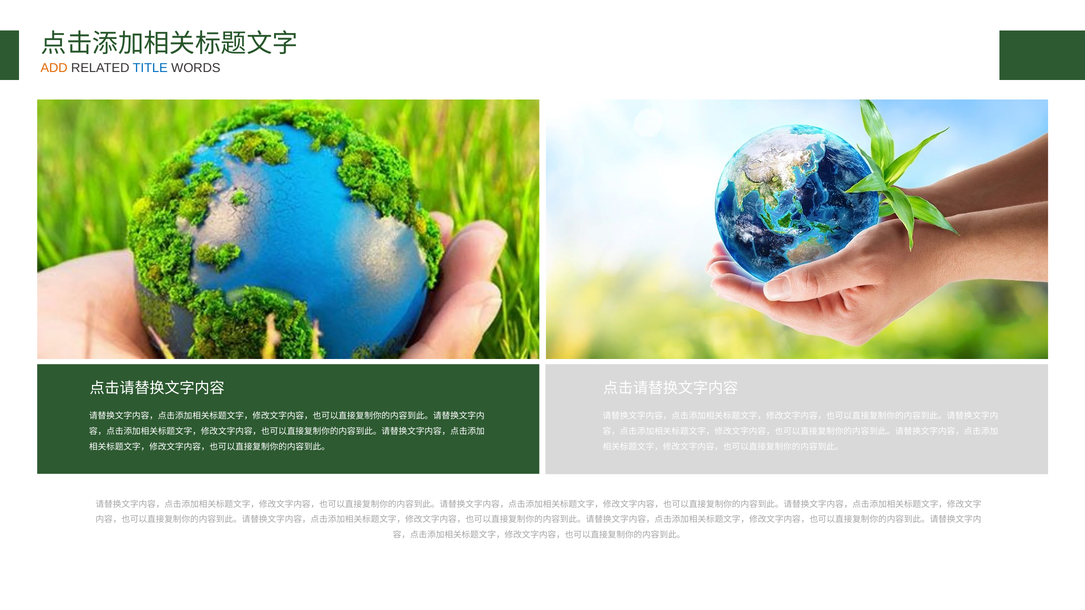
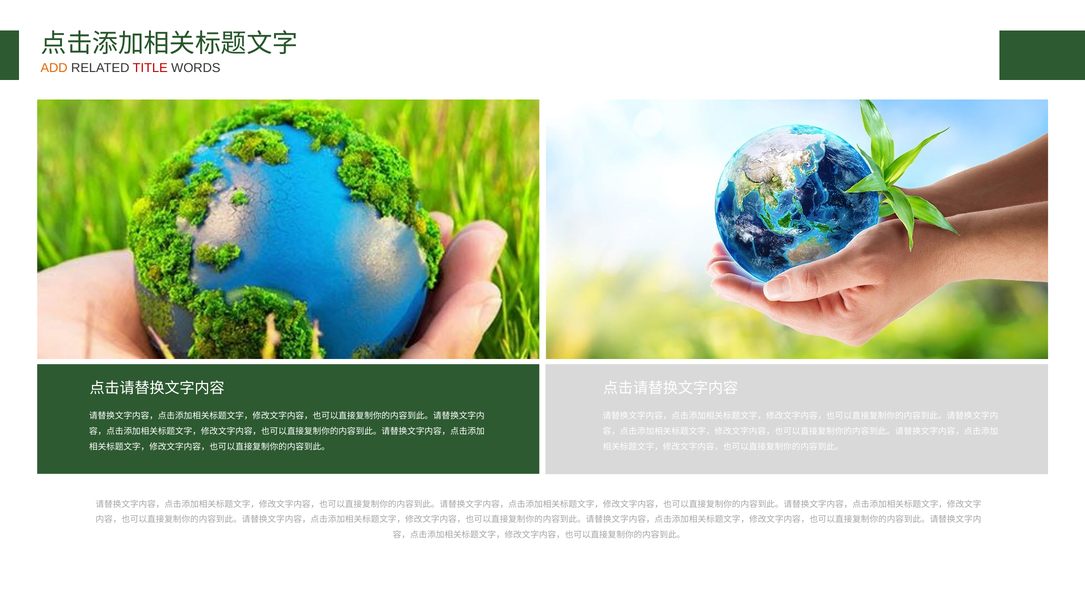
TITLE colour: blue -> red
